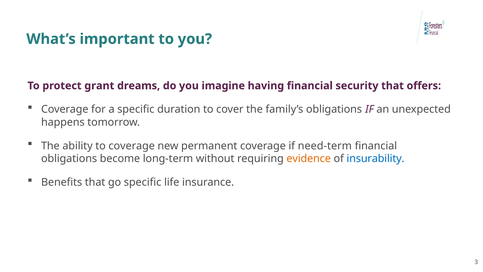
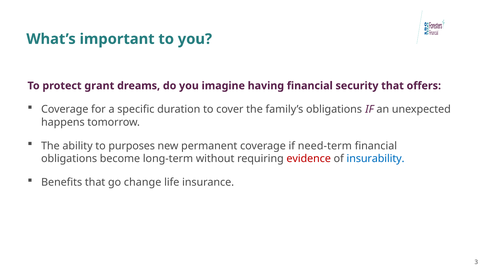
to coverage: coverage -> purposes
evidence colour: orange -> red
go specific: specific -> change
